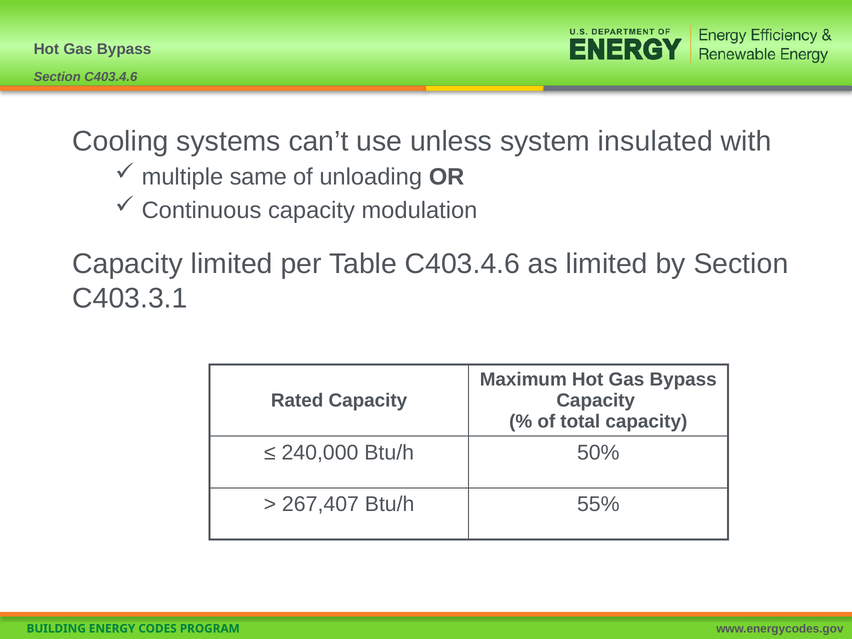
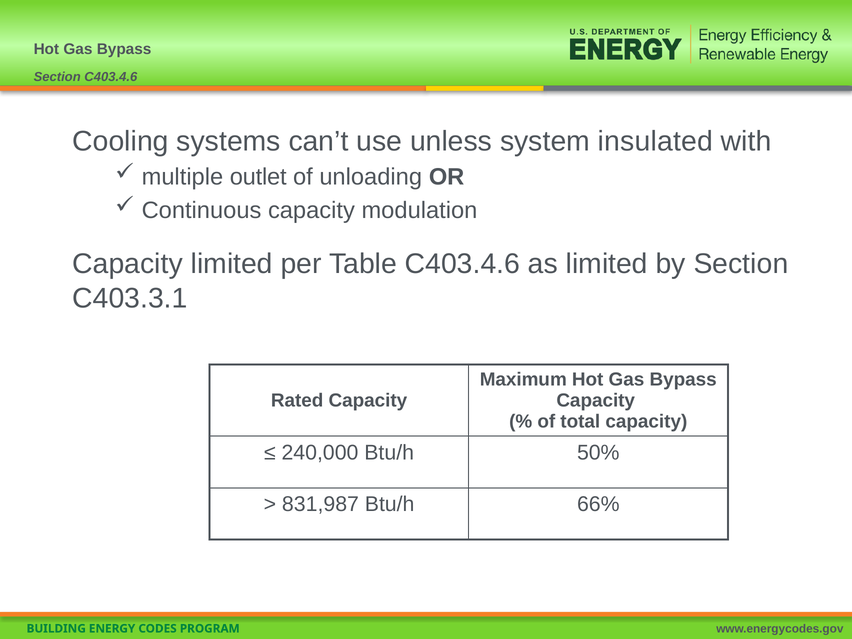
same: same -> outlet
267,407: 267,407 -> 831,987
55%: 55% -> 66%
